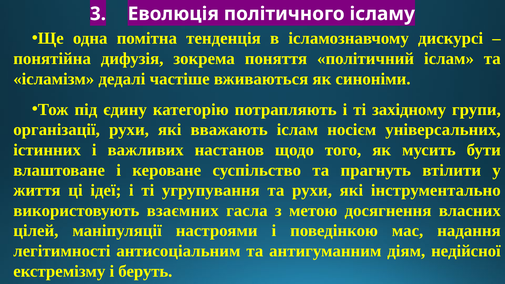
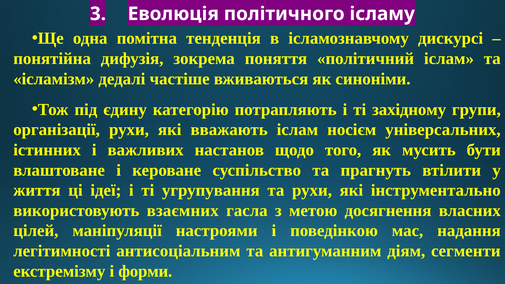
недійсної: недійсної -> сегменти
беруть: беруть -> форми
